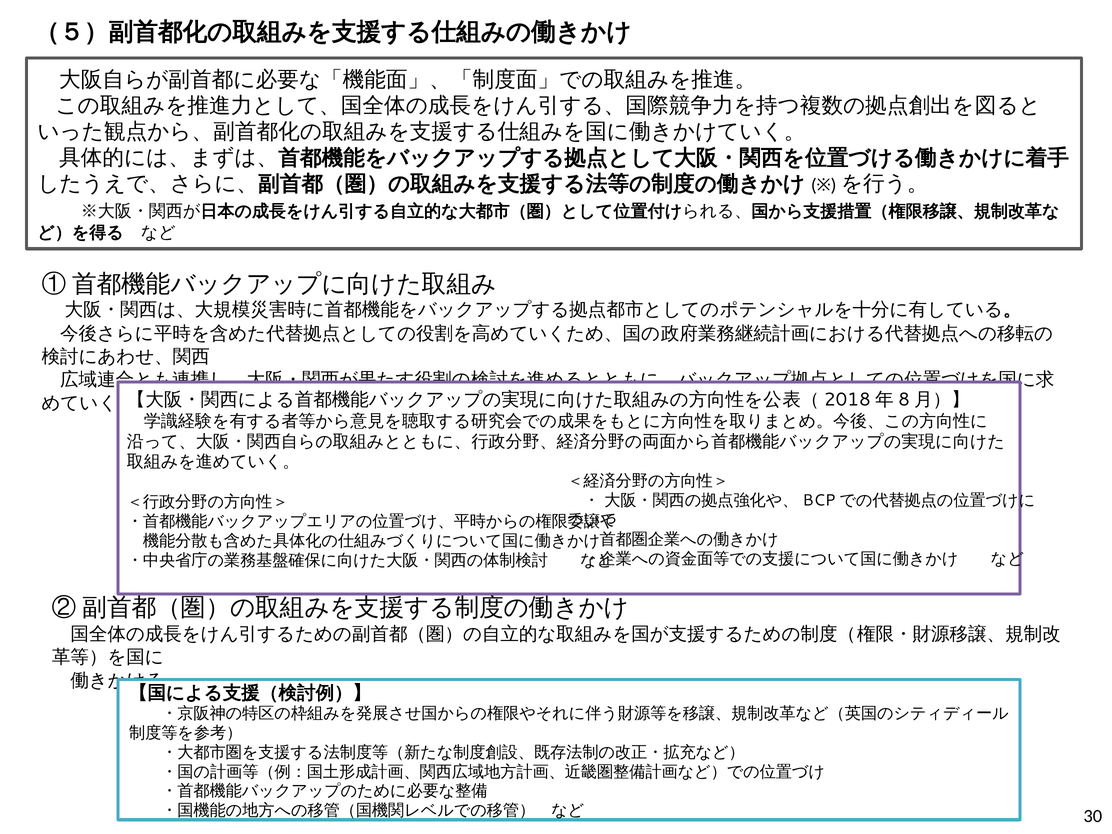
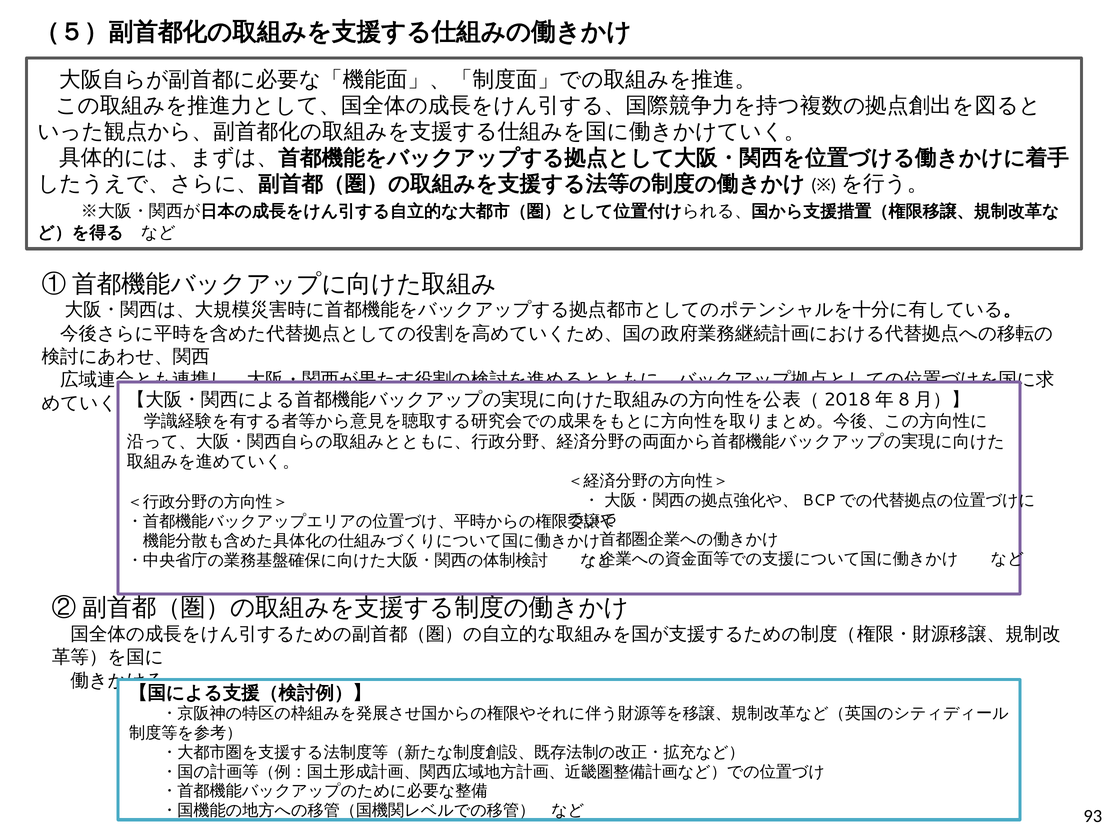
30: 30 -> 93
